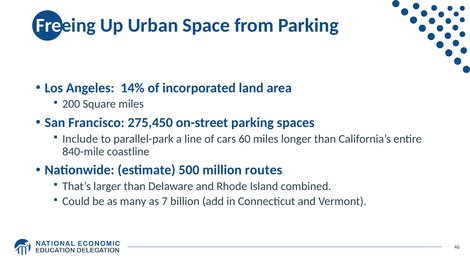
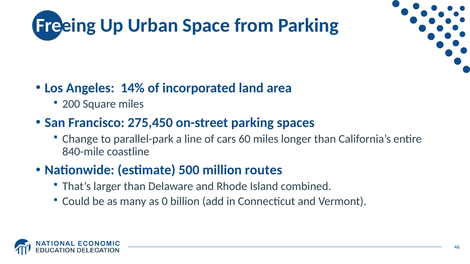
Include: Include -> Change
7: 7 -> 0
